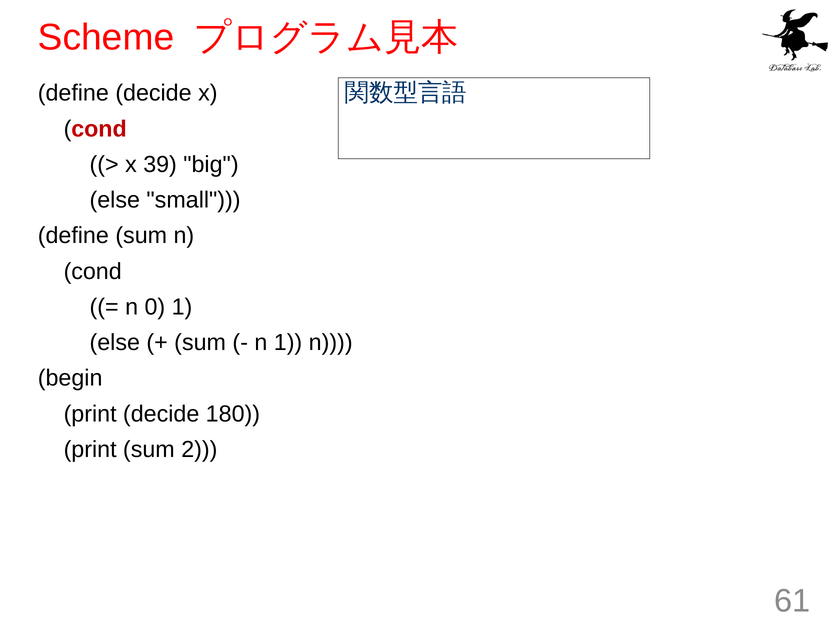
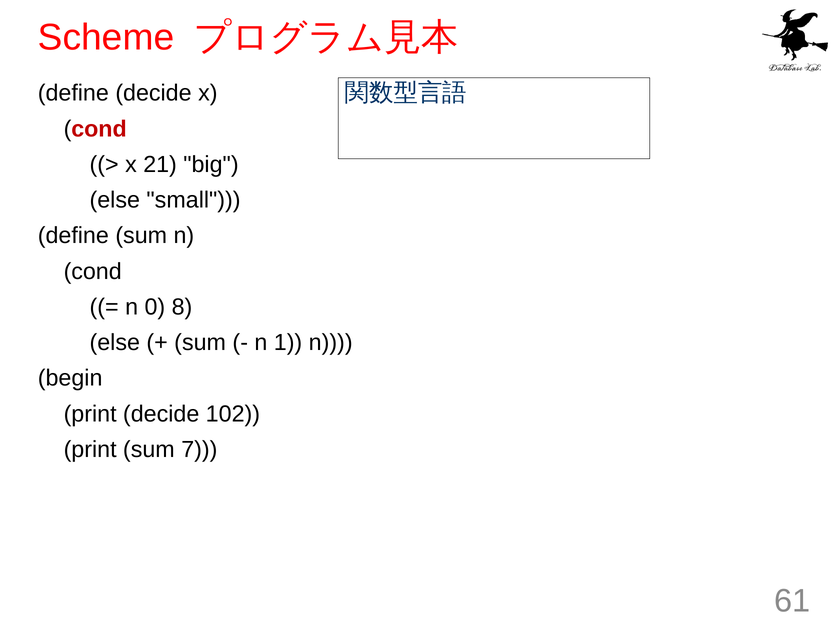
39: 39 -> 21
0 1: 1 -> 8
180: 180 -> 102
2: 2 -> 7
